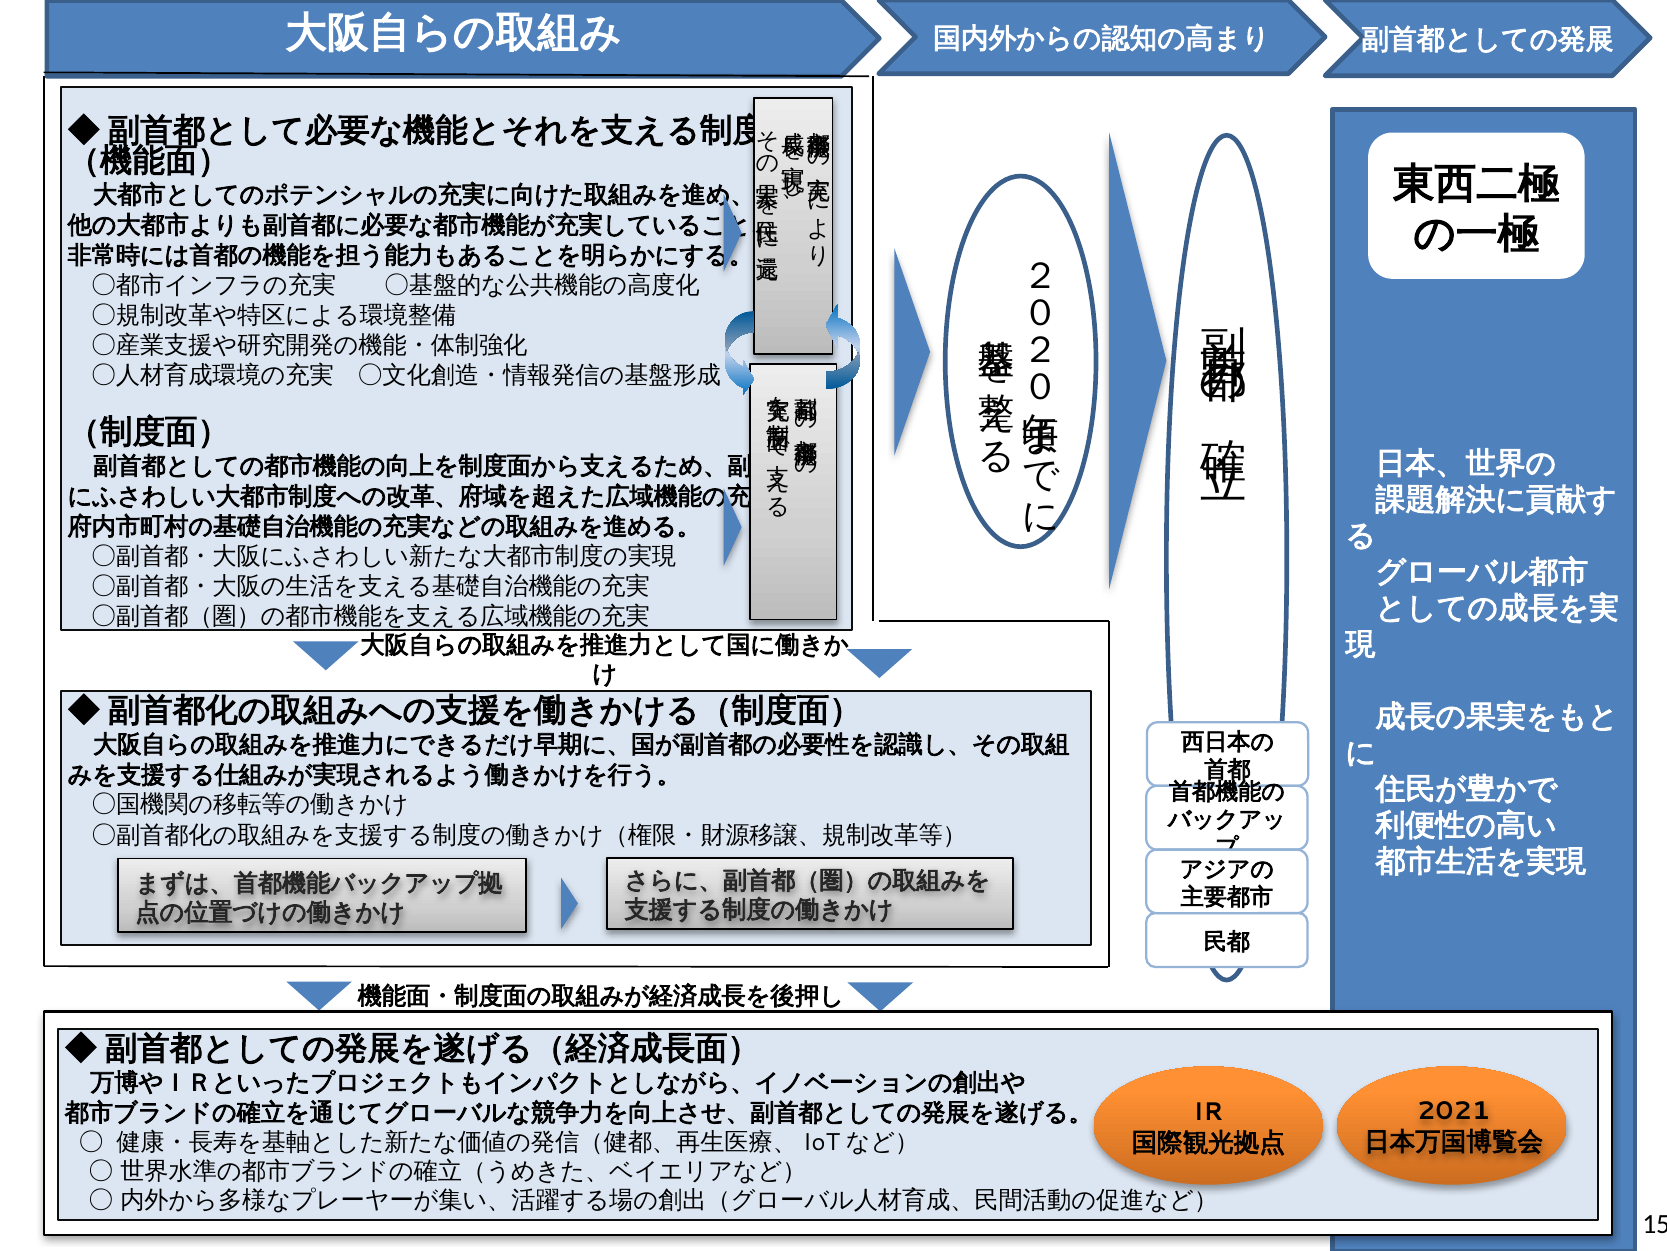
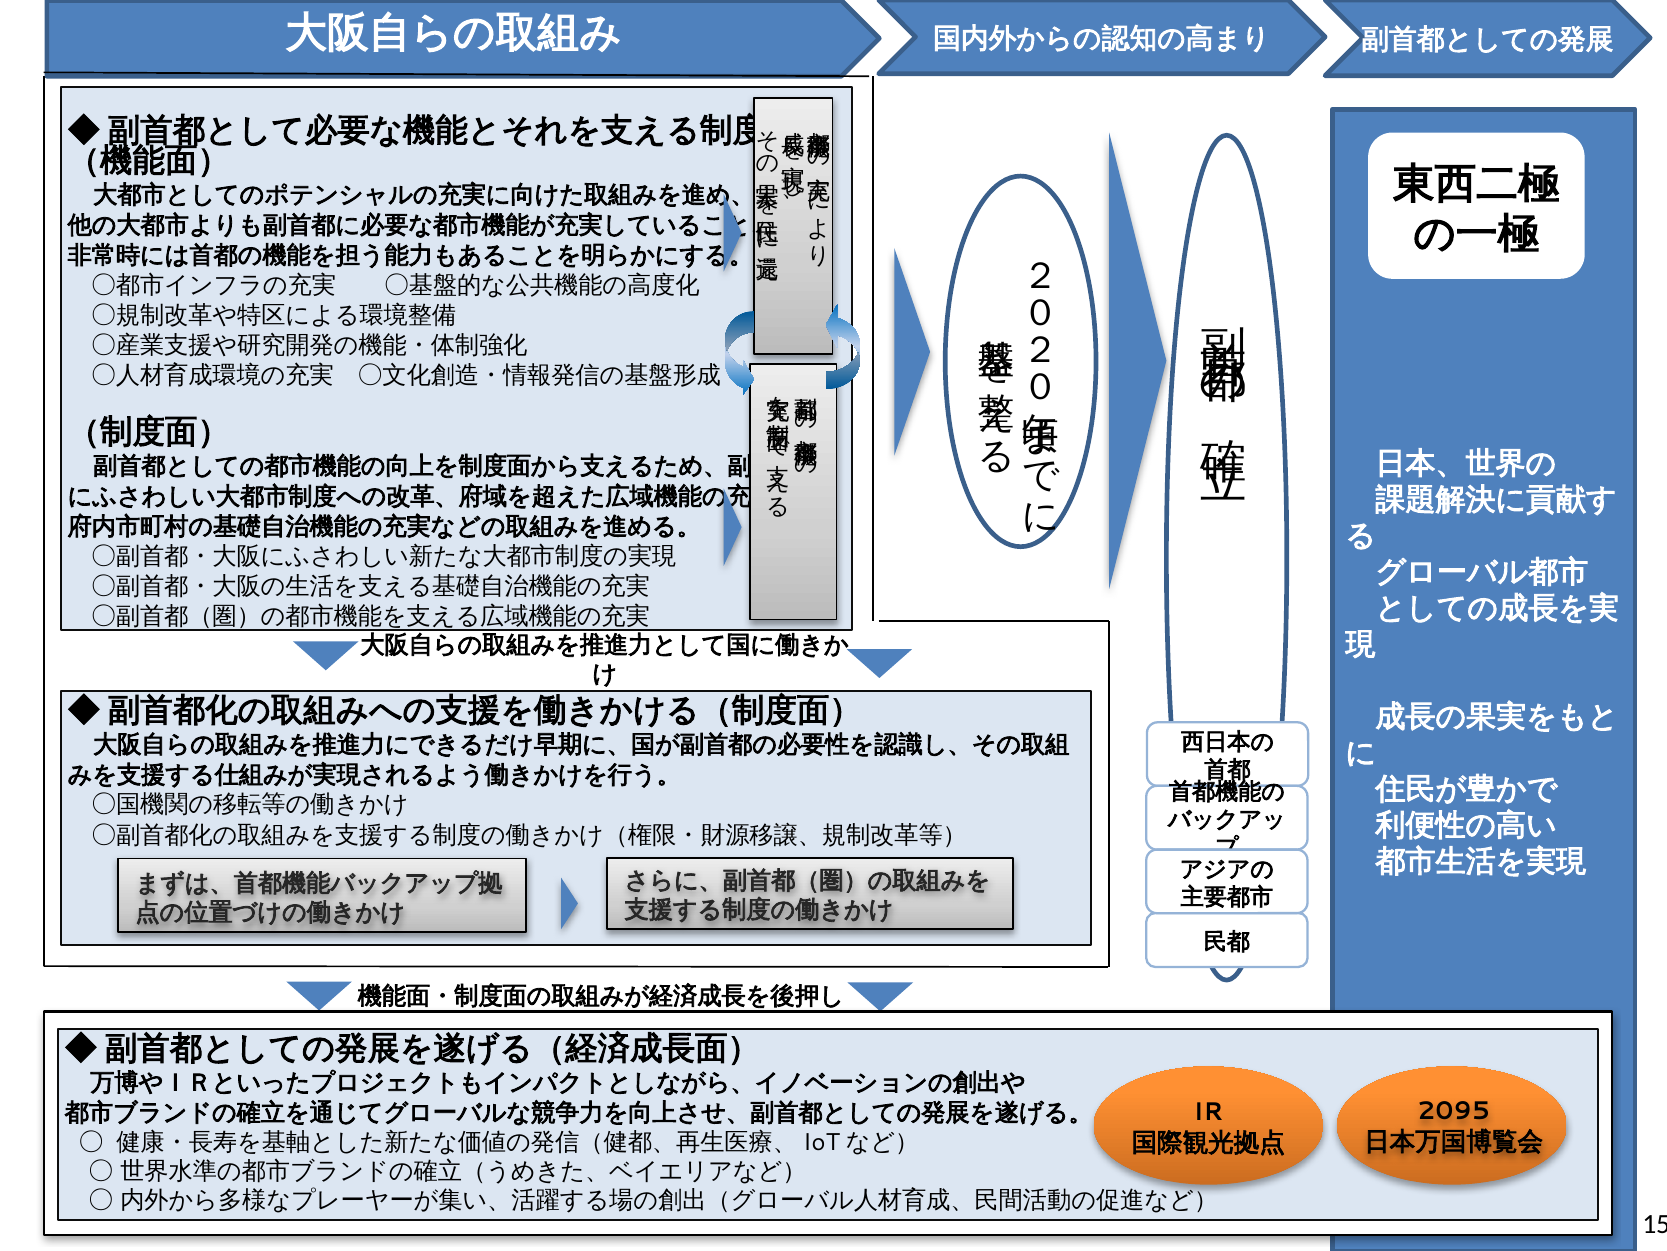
2021: 2021 -> 2095
